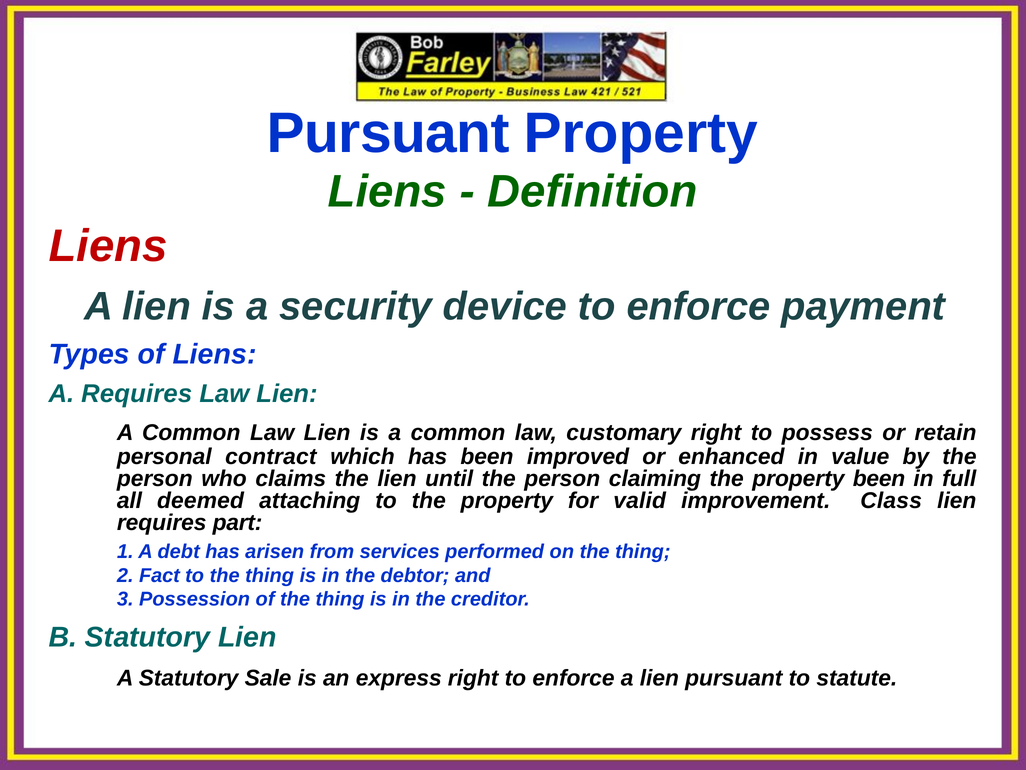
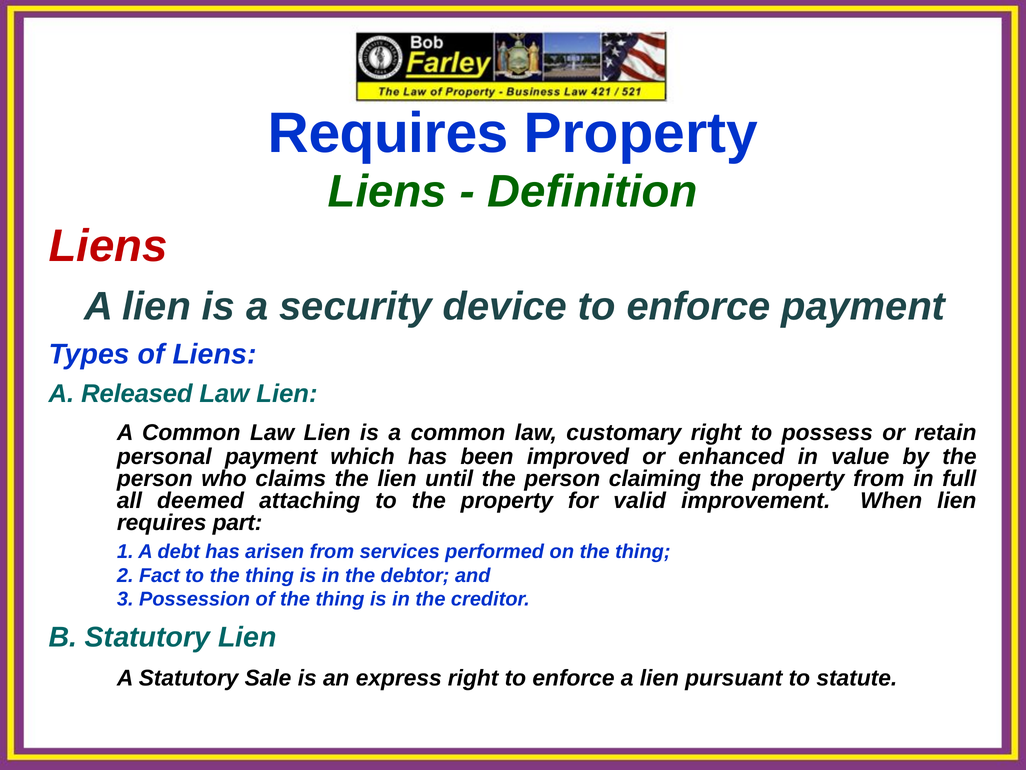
Pursuant at (388, 133): Pursuant -> Requires
A Requires: Requires -> Released
personal contract: contract -> payment
property been: been -> from
Class: Class -> When
